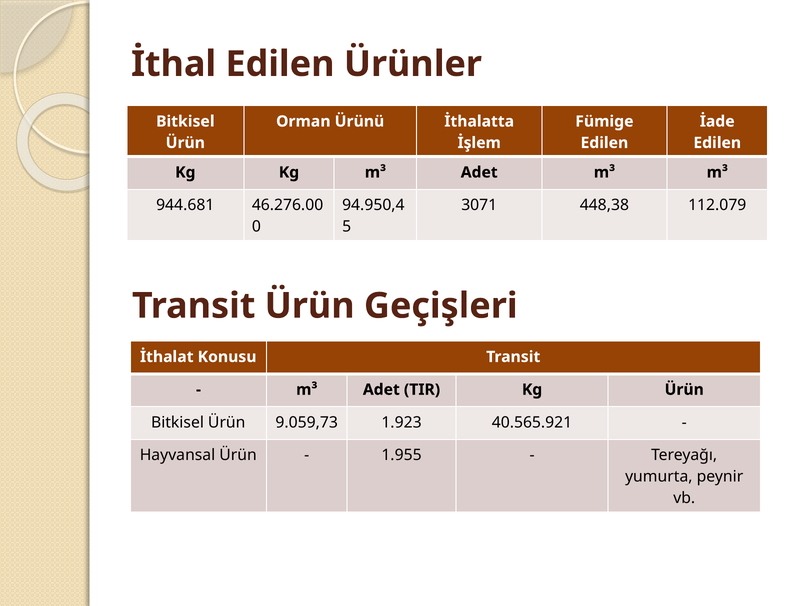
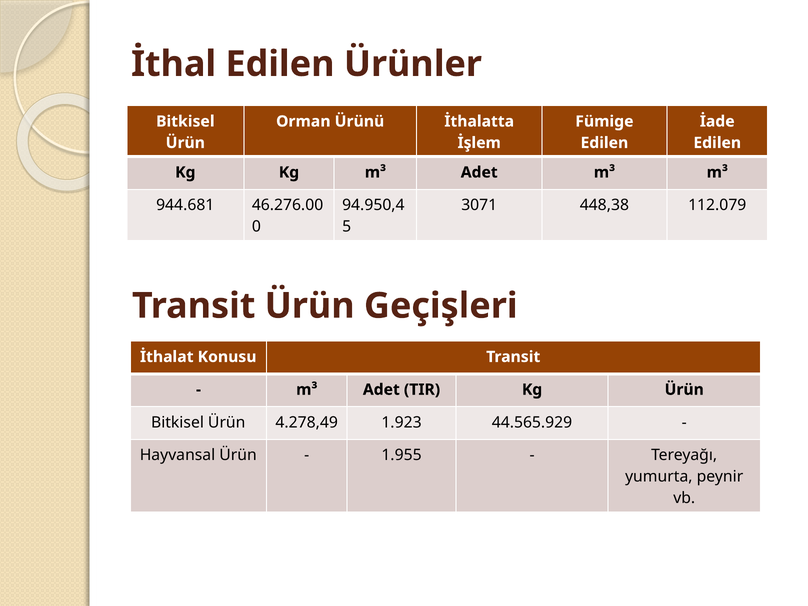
9.059,73: 9.059,73 -> 4.278,49
40.565.921: 40.565.921 -> 44.565.929
